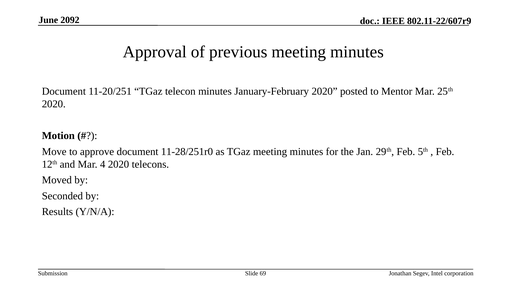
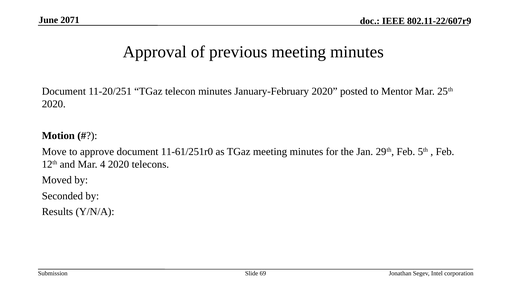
2092: 2092 -> 2071
11-28/251r0: 11-28/251r0 -> 11-61/251r0
